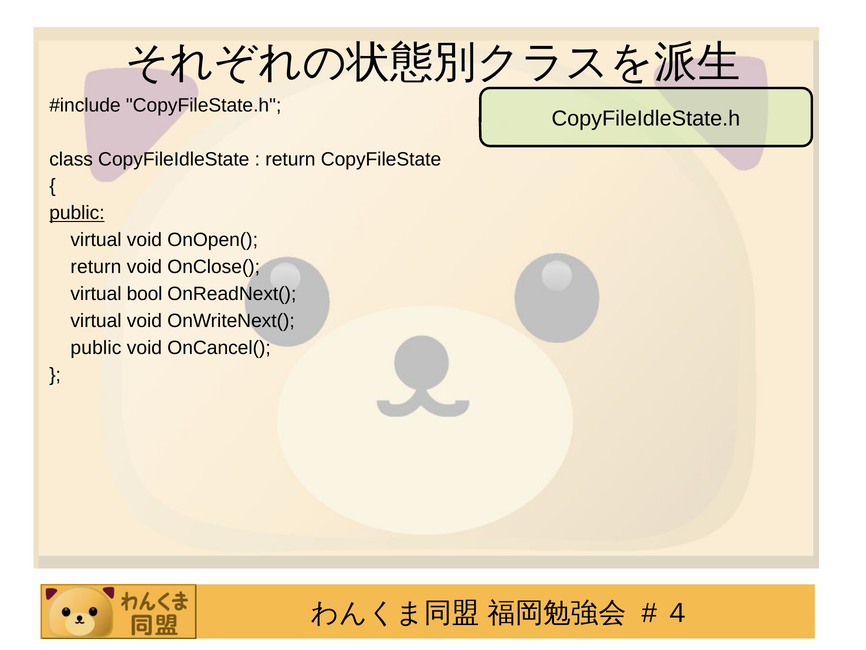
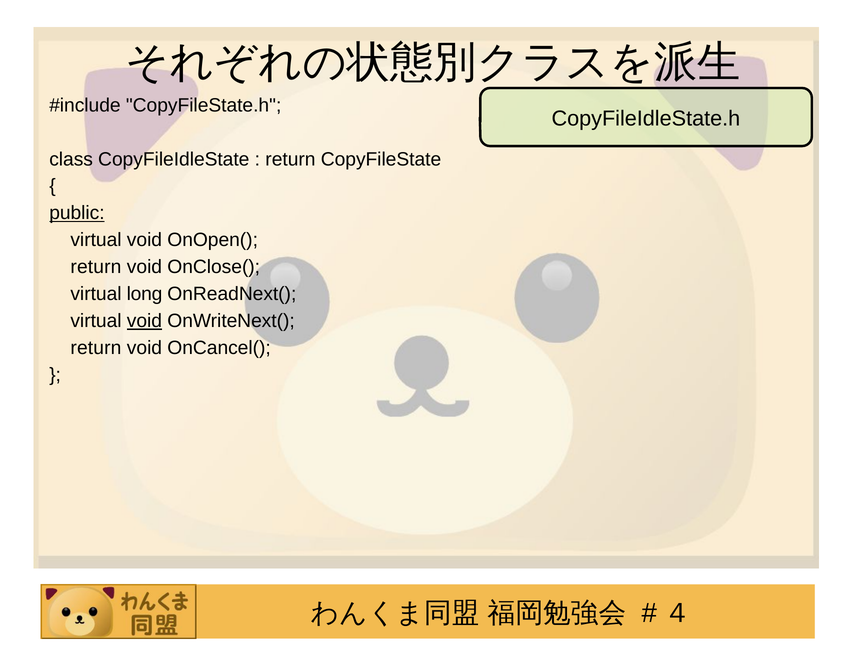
bool: bool -> long
void at (144, 321) underline: none -> present
public at (96, 348): public -> return
